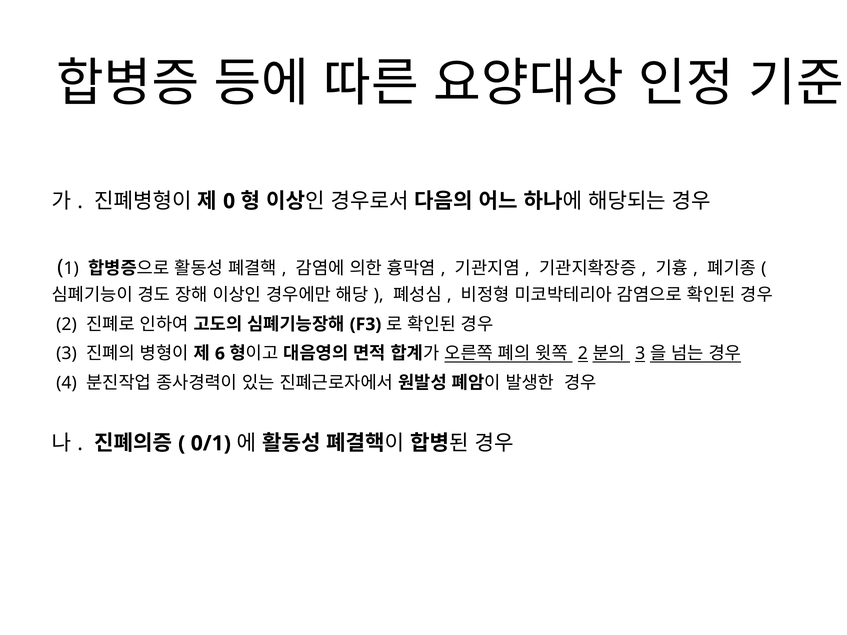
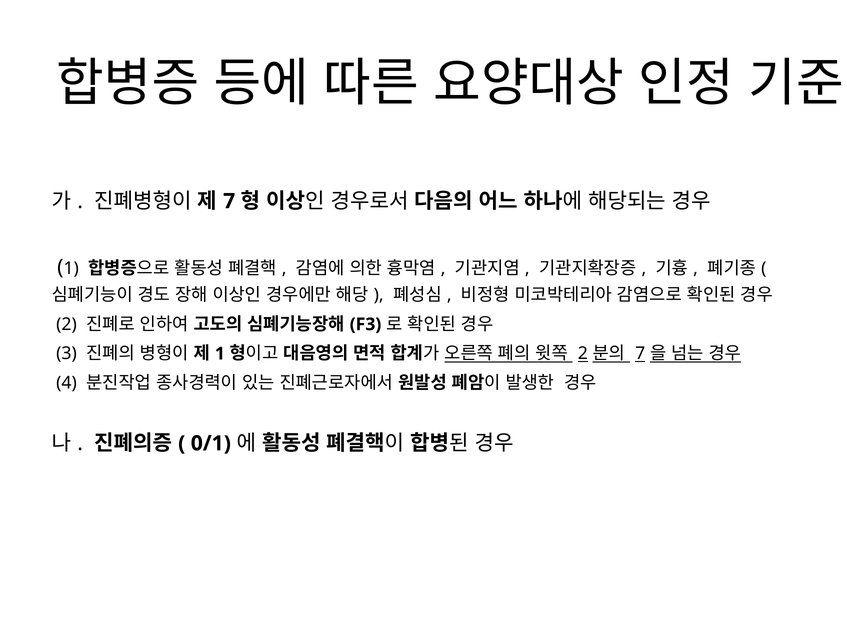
0 at (229, 201): 0 -> 7
6 at (220, 354): 6 -> 1
3 at (640, 354): 3 -> 7
